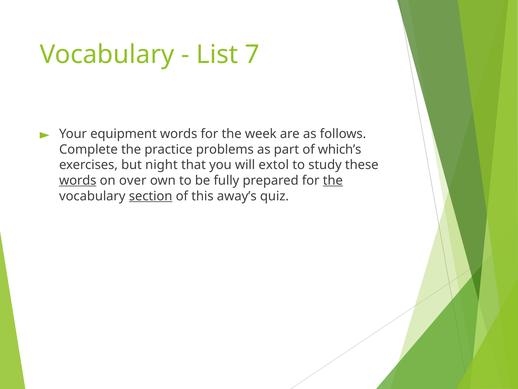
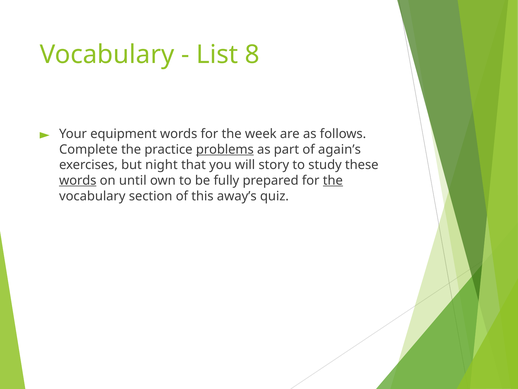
7: 7 -> 8
problems underline: none -> present
which’s: which’s -> again’s
extol: extol -> story
over: over -> until
section underline: present -> none
